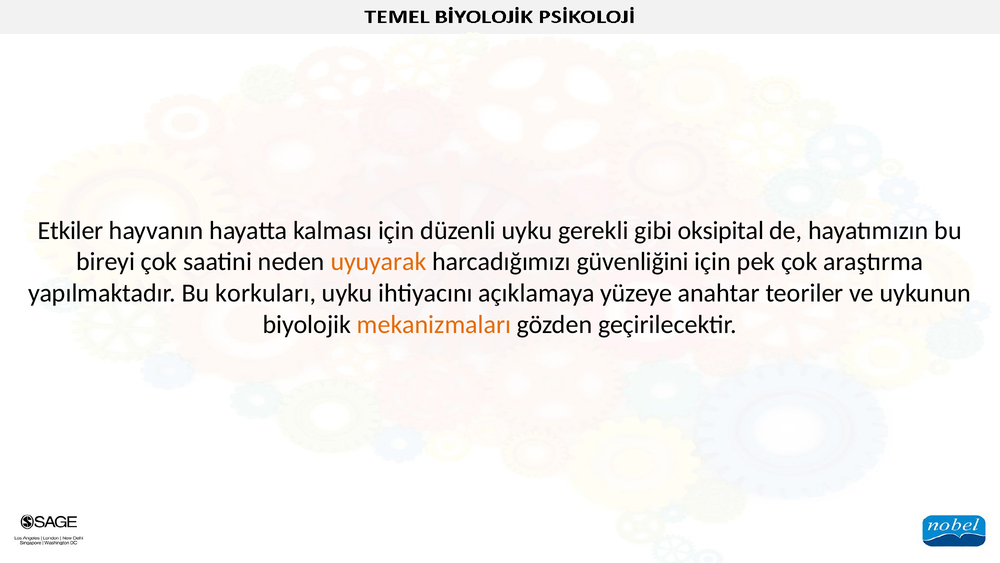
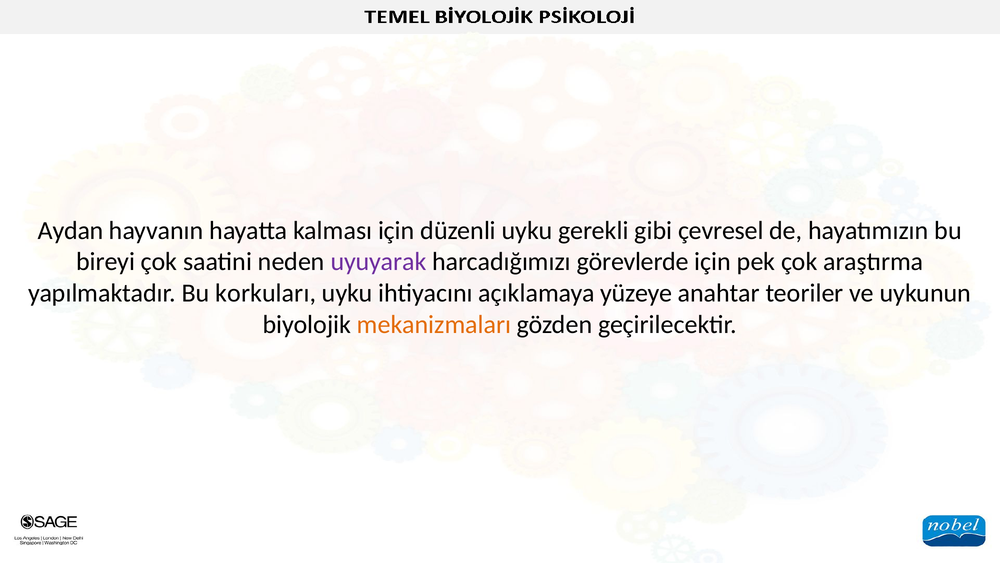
Etkiler: Etkiler -> Aydan
oksipital: oksipital -> çevresel
uyuyarak colour: orange -> purple
güvenliğini: güvenliğini -> görevlerde
